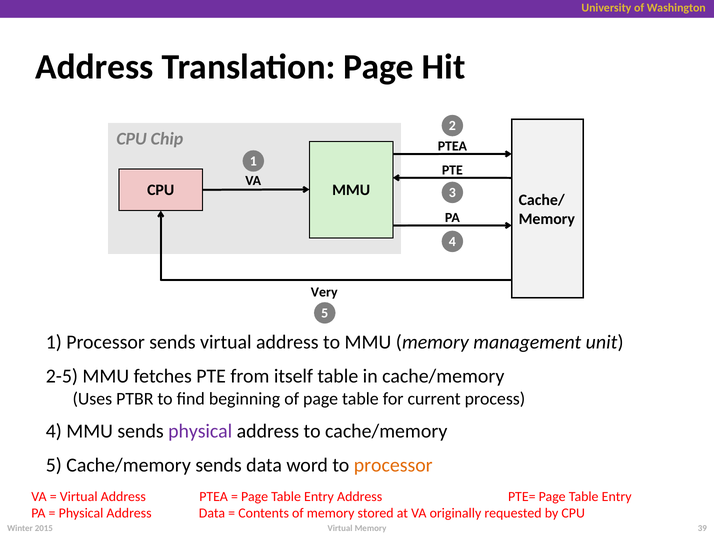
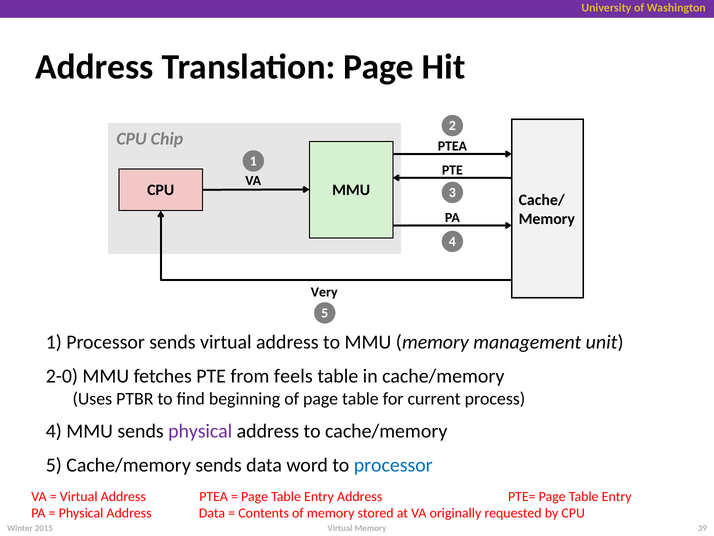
2-5: 2-5 -> 2-0
itself: itself -> feels
processor at (393, 465) colour: orange -> blue
